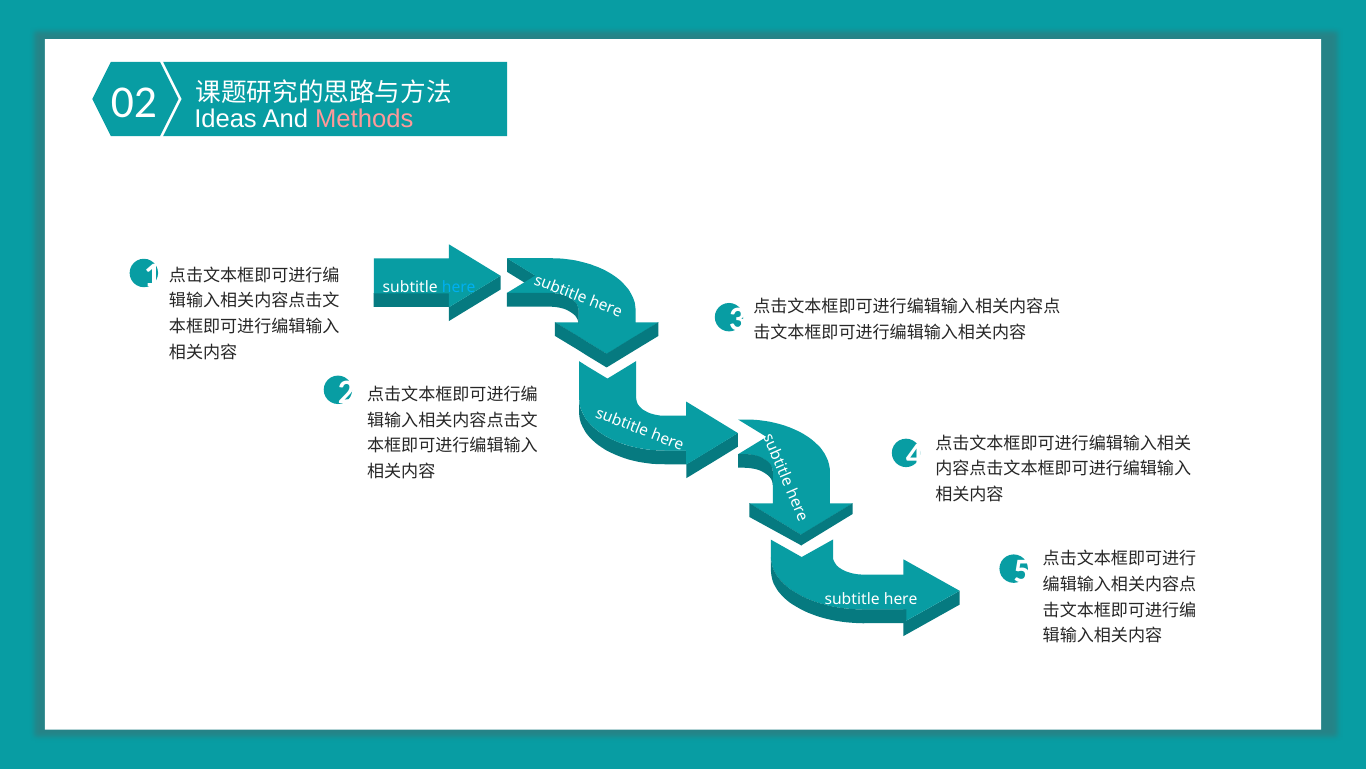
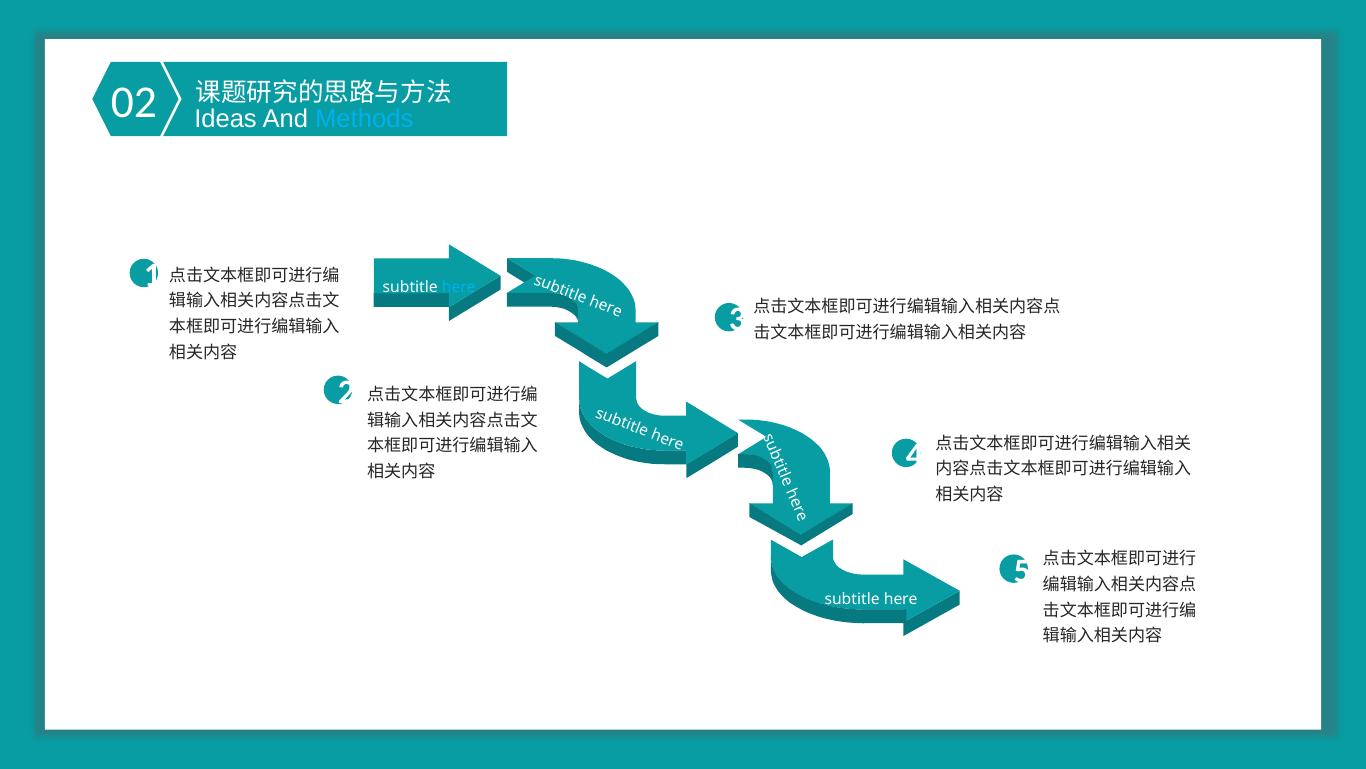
Methods colour: pink -> light blue
